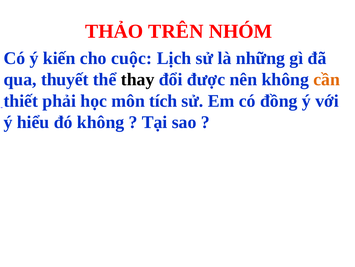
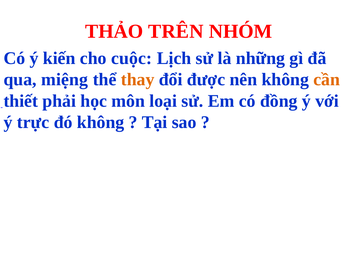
thuyết: thuyết -> miệng
thay colour: black -> orange
tích: tích -> loại
hiểu: hiểu -> trực
